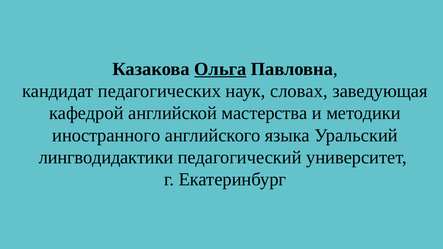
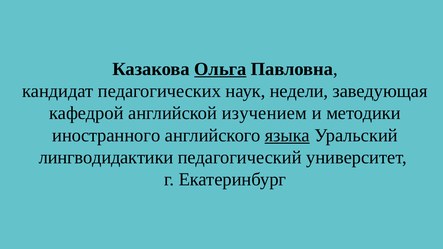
словах: словах -> недели
мастерства: мастерства -> изучением
языка underline: none -> present
